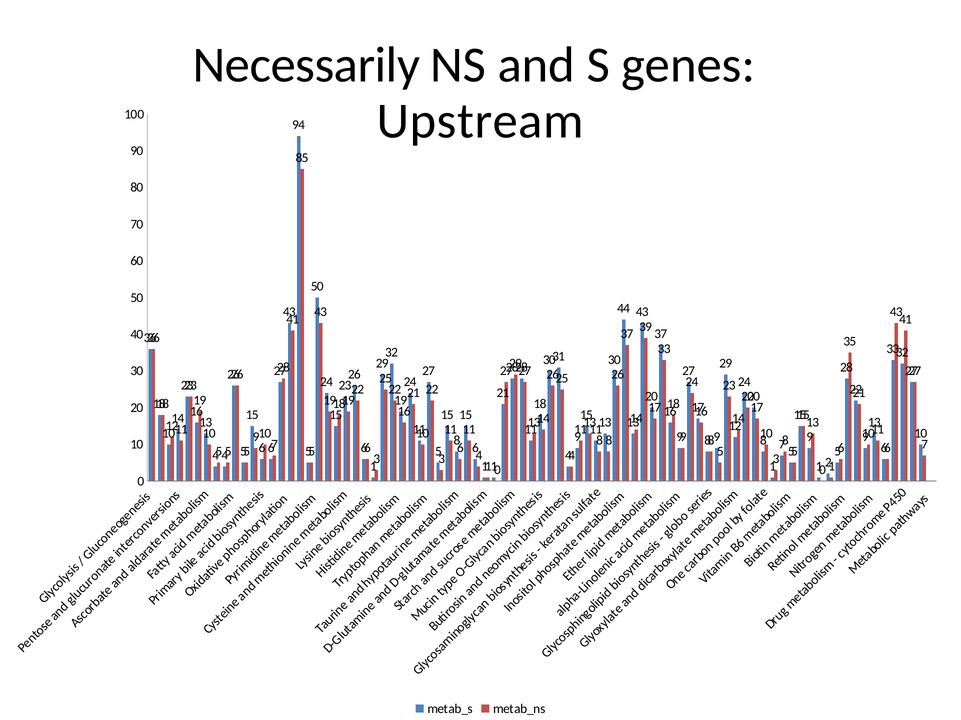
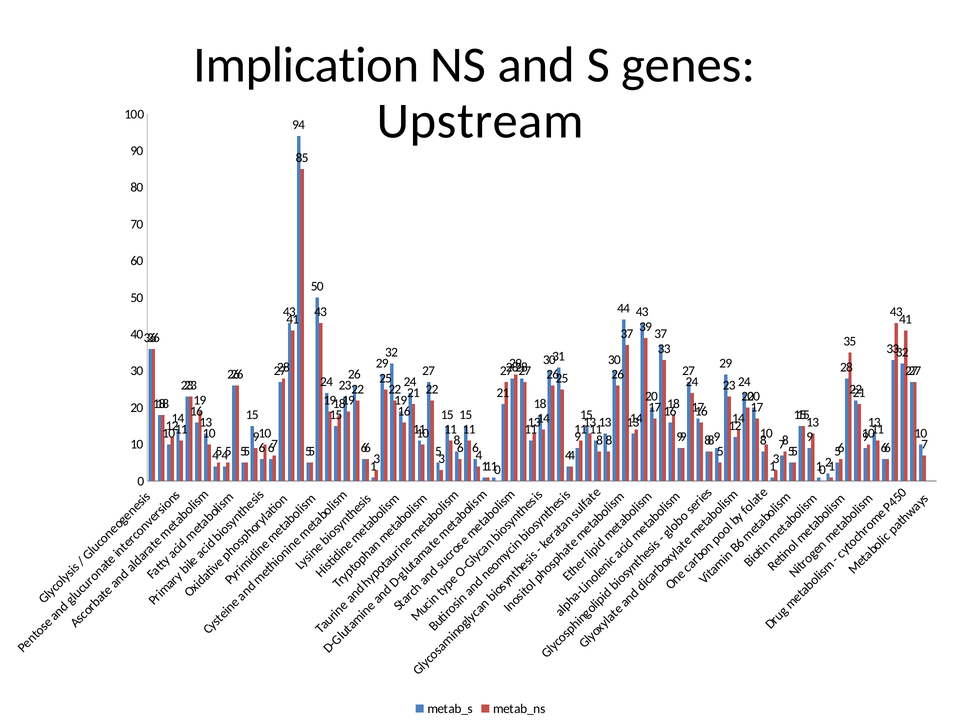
Necessarily: Necessarily -> Implication
